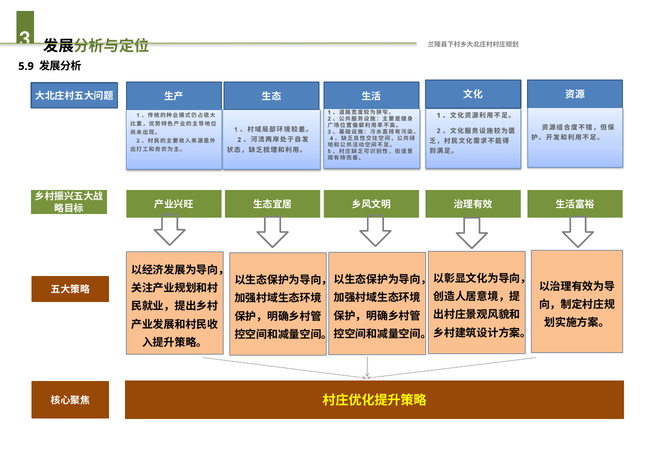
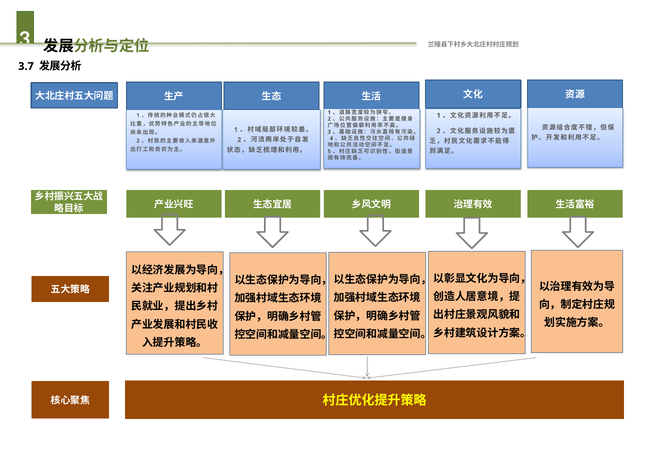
5.9: 5.9 -> 3.7
